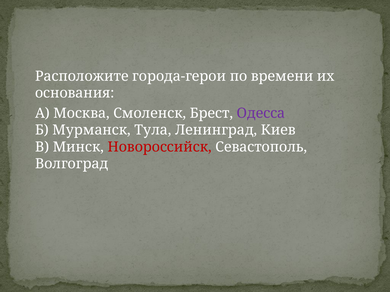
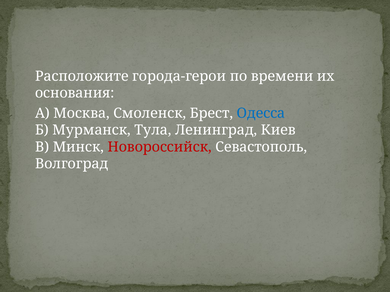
Одесса colour: purple -> blue
